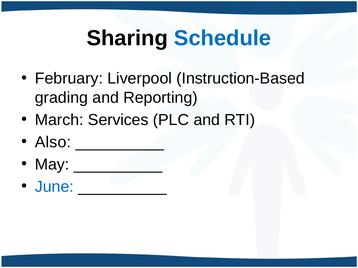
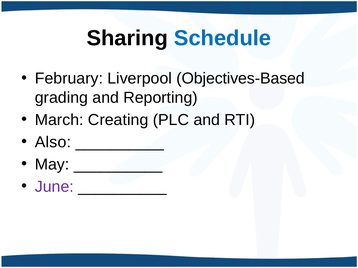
Instruction-Based: Instruction-Based -> Objectives-Based
Services: Services -> Creating
June colour: blue -> purple
